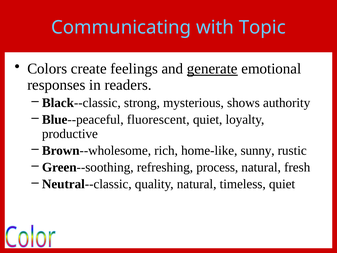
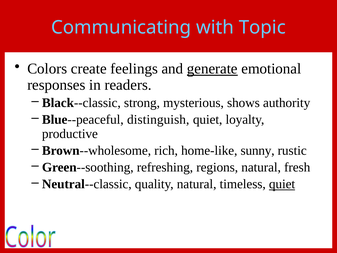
fluorescent: fluorescent -> distinguish
process: process -> regions
quiet at (282, 184) underline: none -> present
